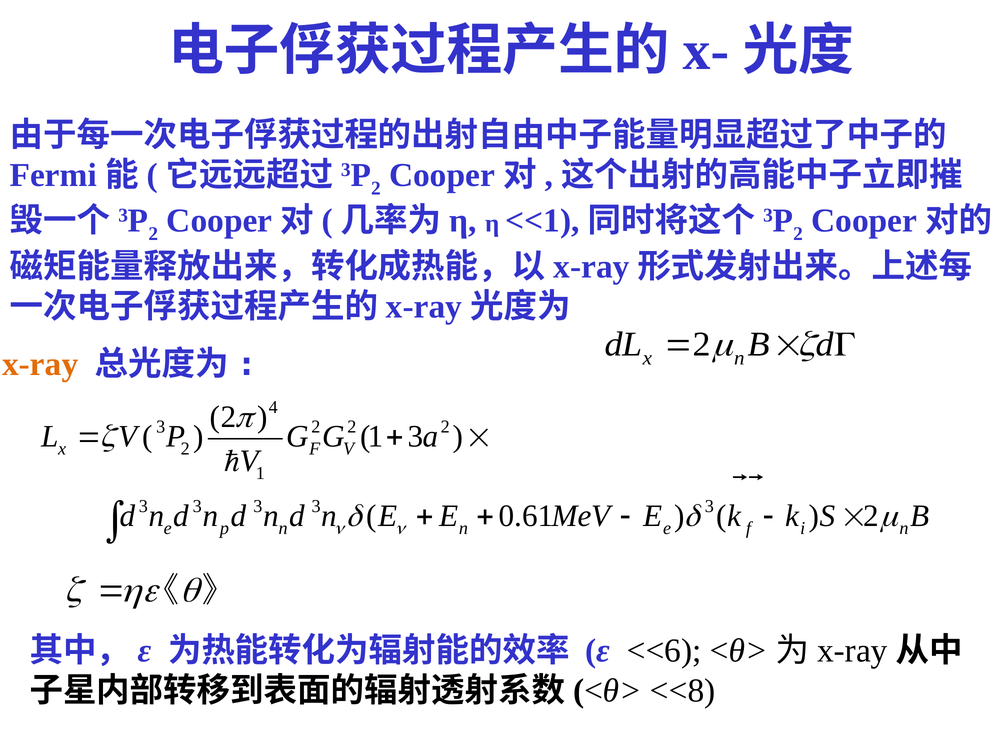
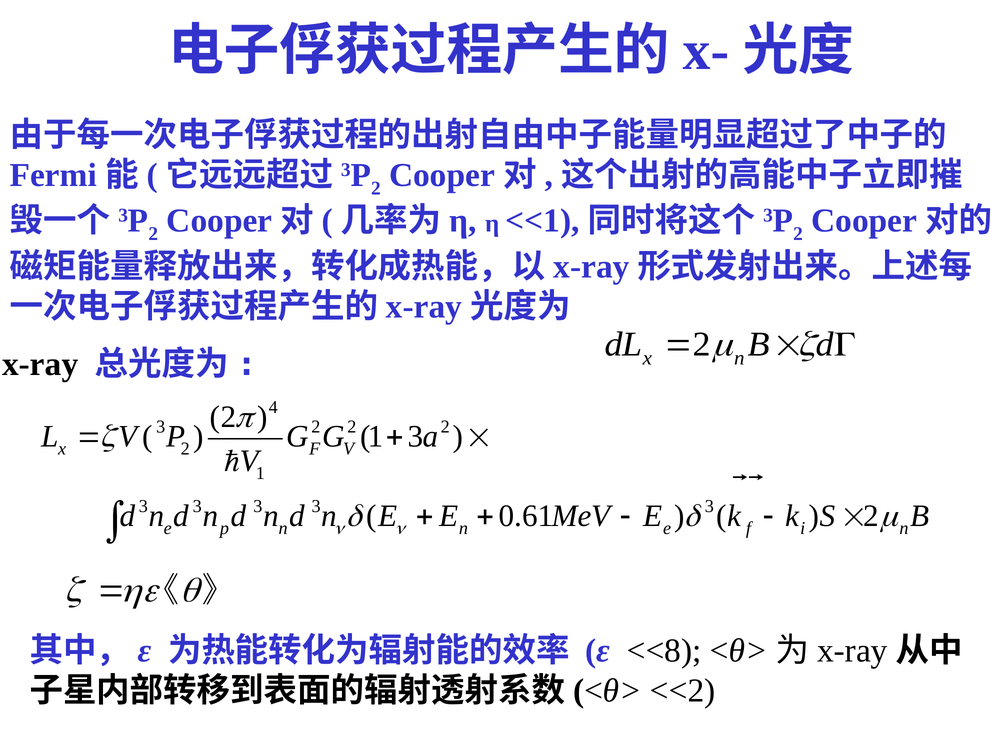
x-ray colour: orange -> black
<<6: <<6 -> <<8
<<8: <<8 -> <<2
